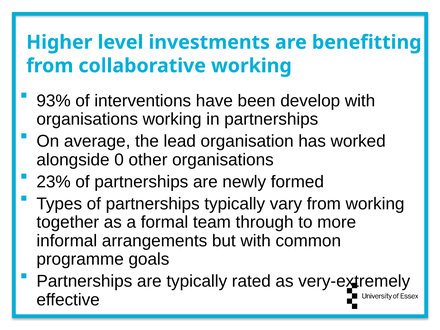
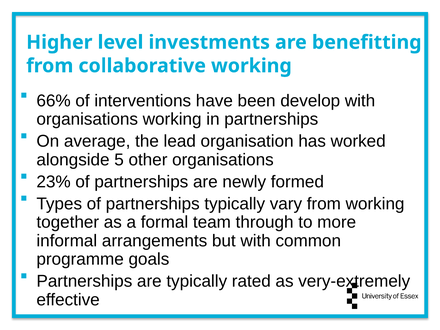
93%: 93% -> 66%
0: 0 -> 5
